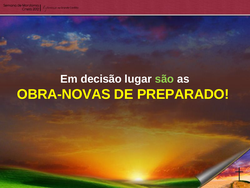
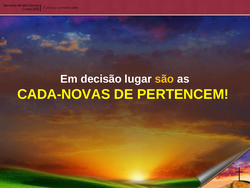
são colour: light green -> yellow
OBRA-NOVAS: OBRA-NOVAS -> CADA-NOVAS
PREPARADO: PREPARADO -> PERTENCEM
